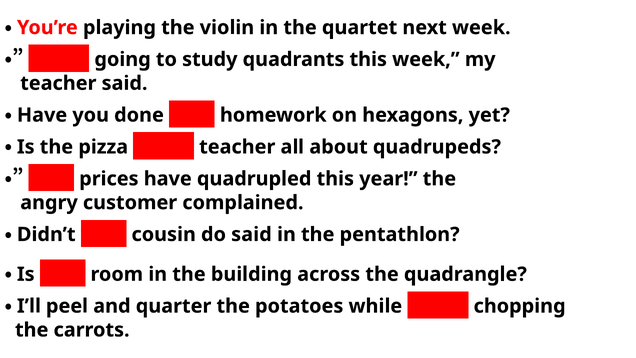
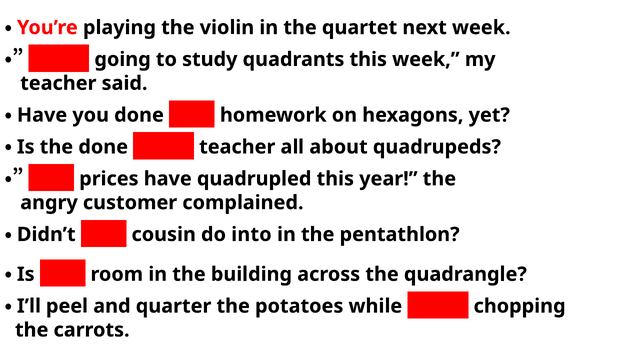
the pizza: pizza -> done
do said: said -> into
